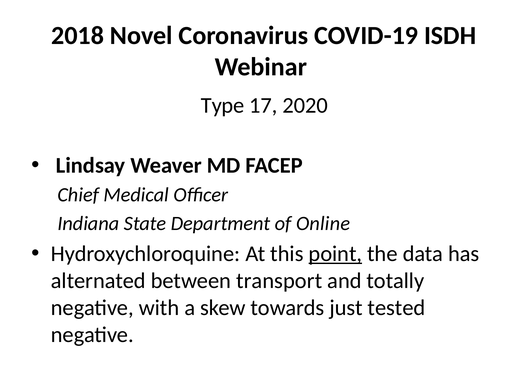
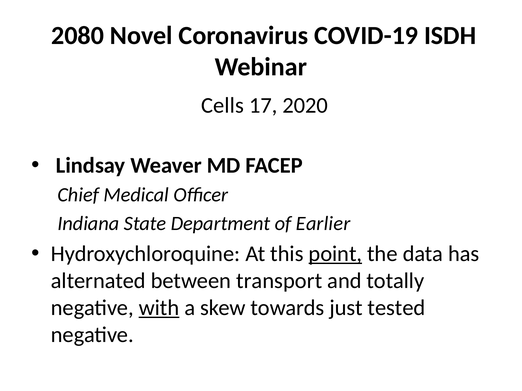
2018: 2018 -> 2080
Type: Type -> Cells
Online: Online -> Earlier
with underline: none -> present
